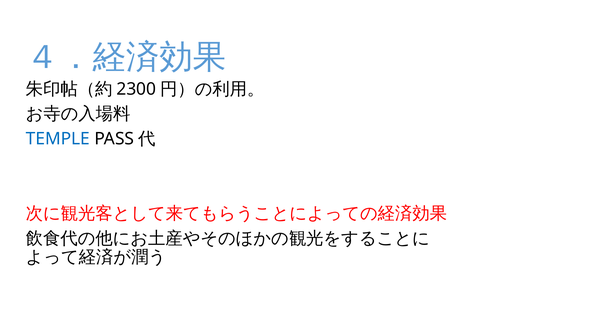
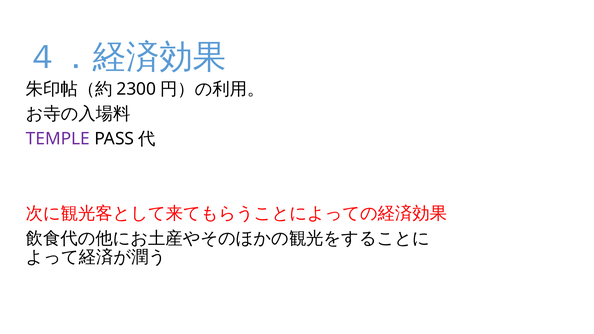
TEMPLE colour: blue -> purple
